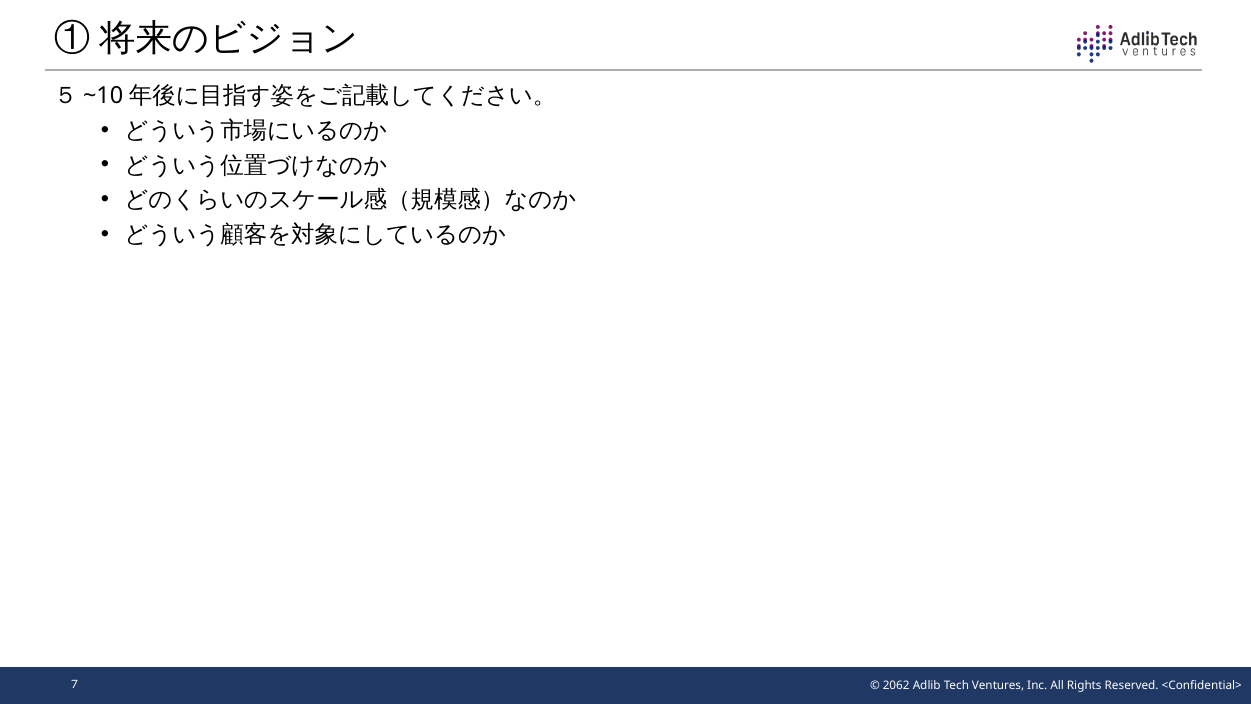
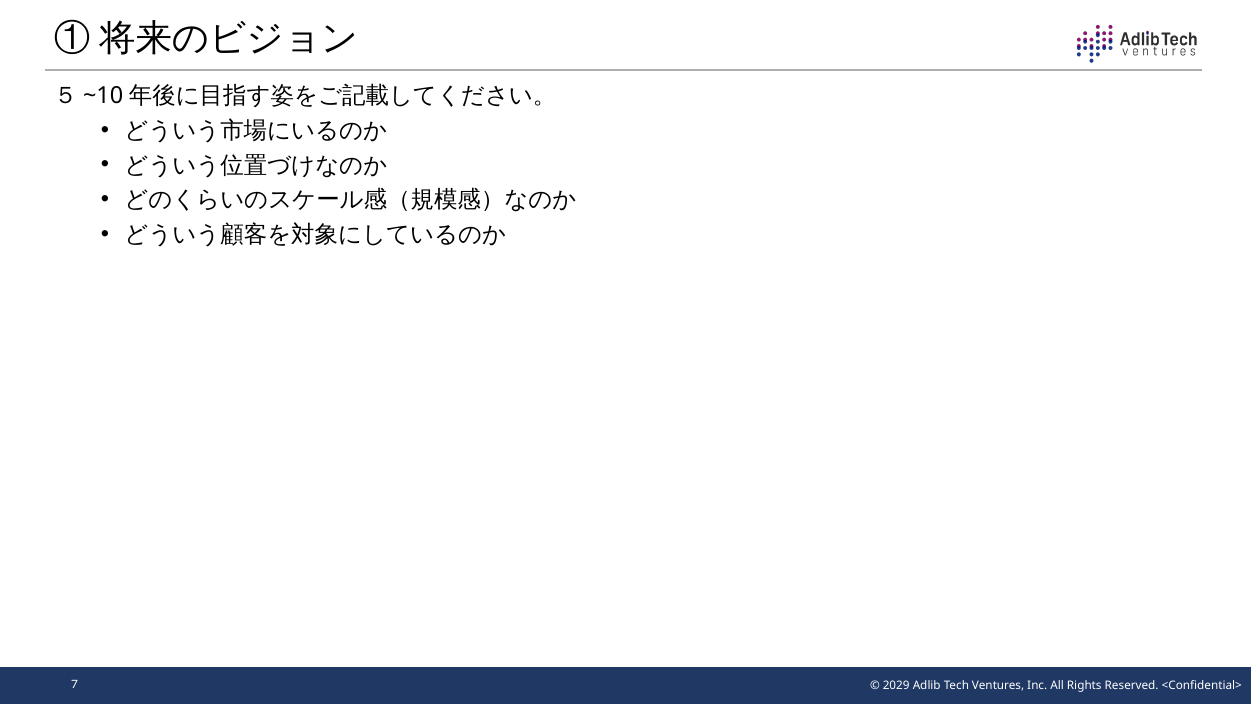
2062: 2062 -> 2029
